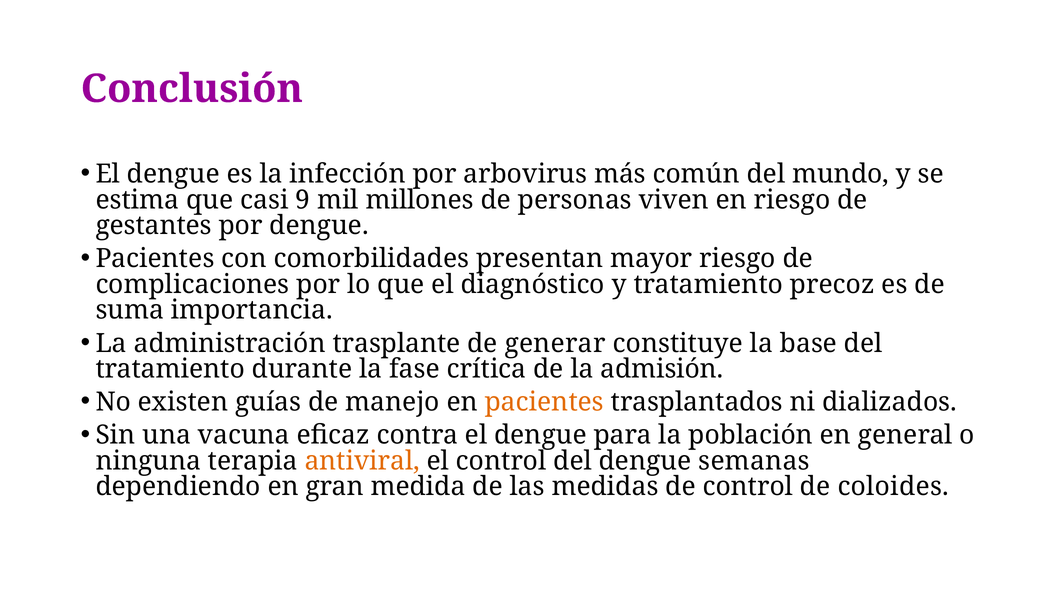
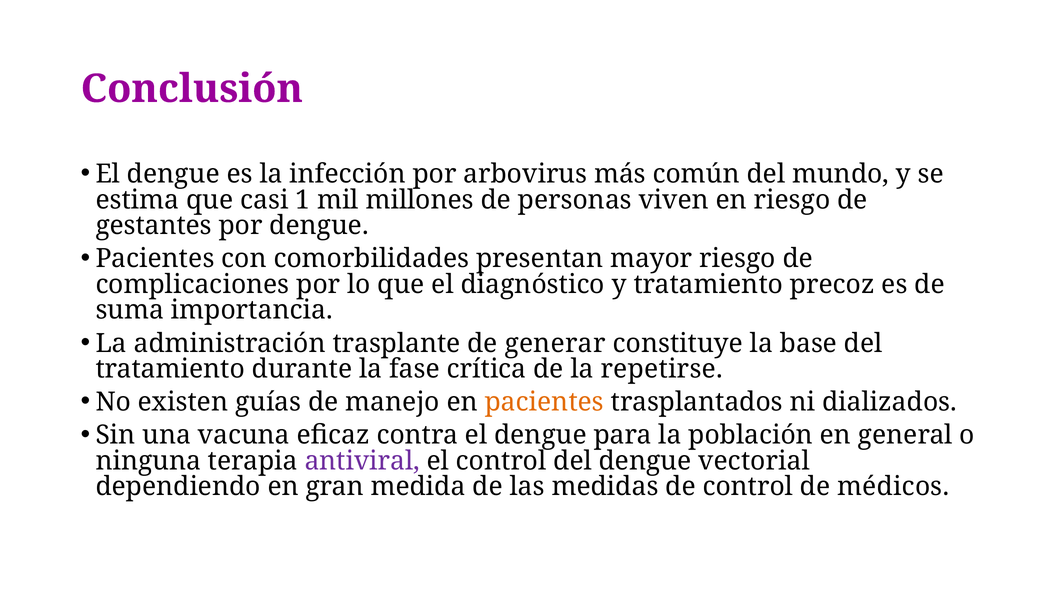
9: 9 -> 1
admisión: admisión -> repetirse
antiviral colour: orange -> purple
semanas: semanas -> vectorial
coloides: coloides -> médicos
